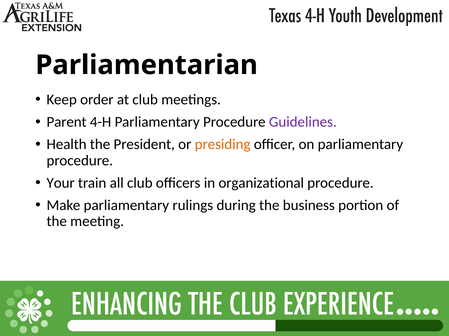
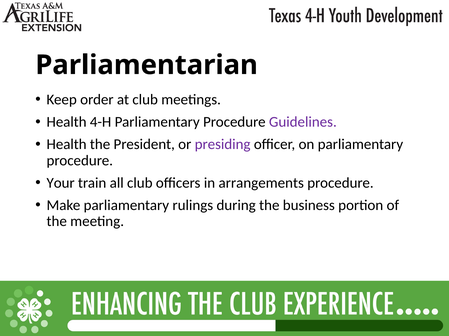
Parent at (67, 122): Parent -> Health
presiding colour: orange -> purple
organizational: organizational -> arrangements
